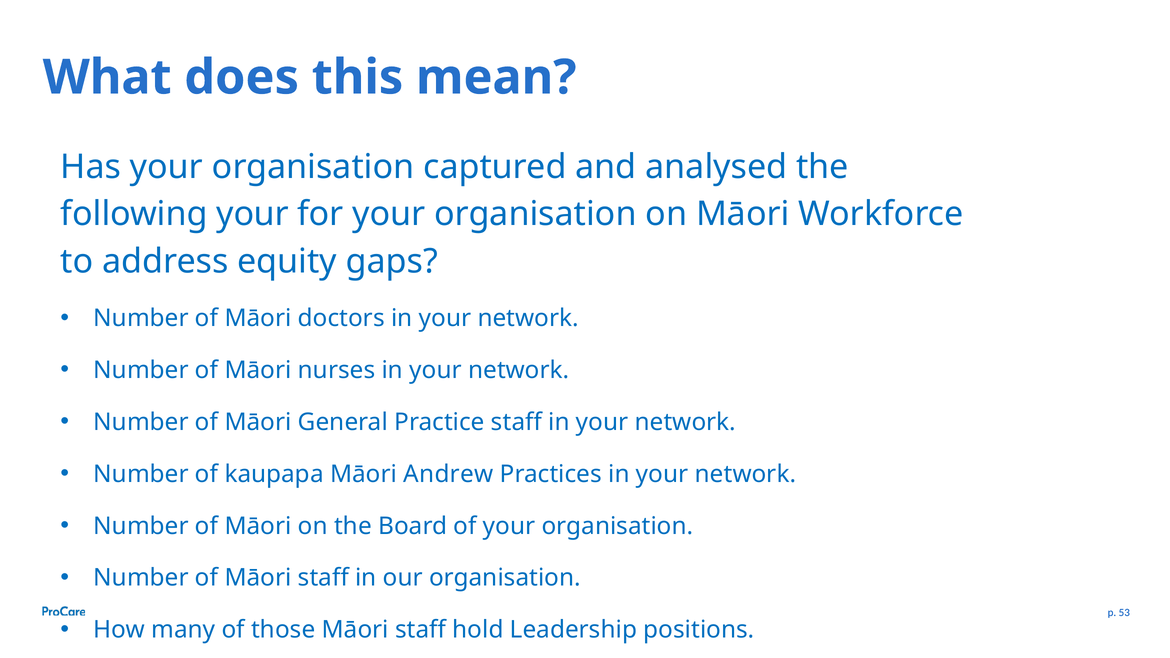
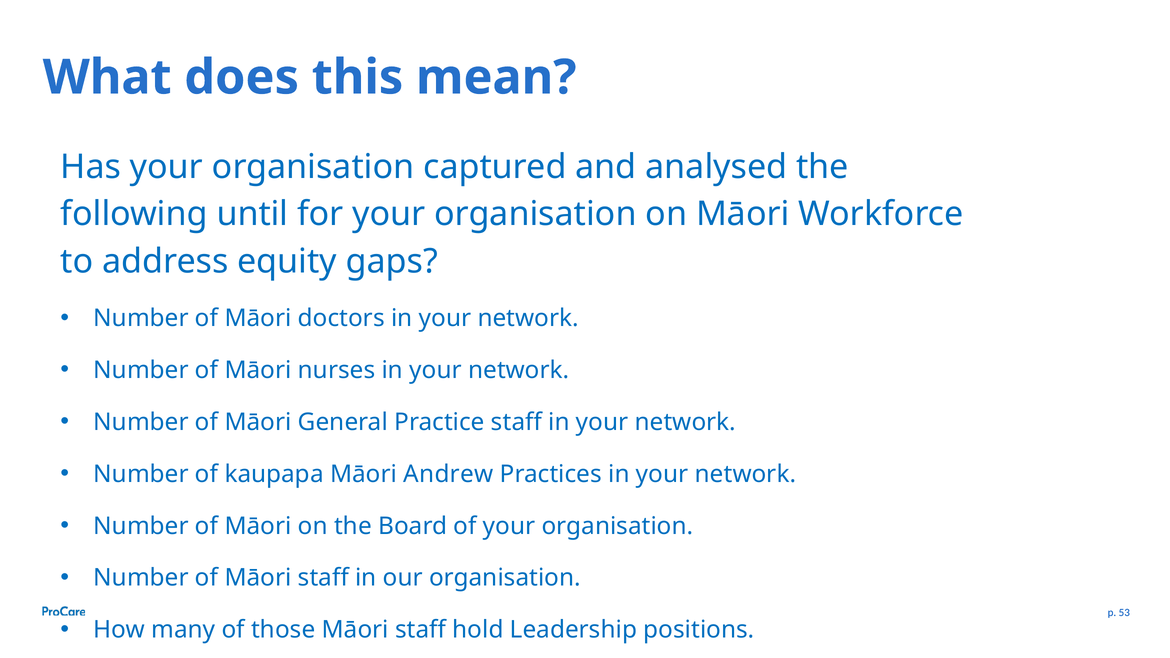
following your: your -> until
